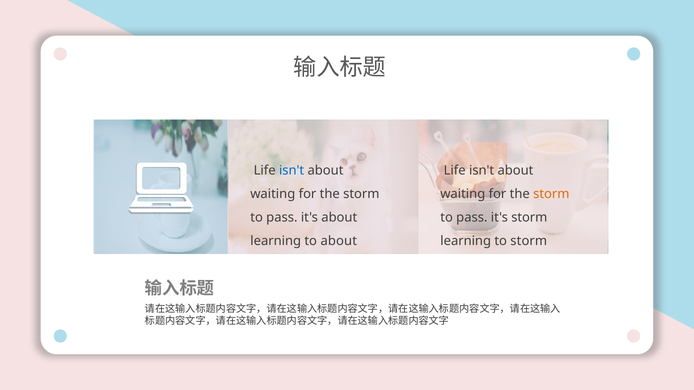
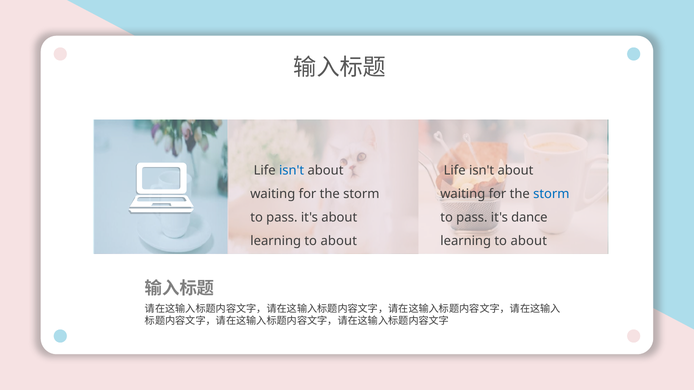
storm at (551, 194) colour: orange -> blue
it's storm: storm -> dance
storm at (529, 241): storm -> about
